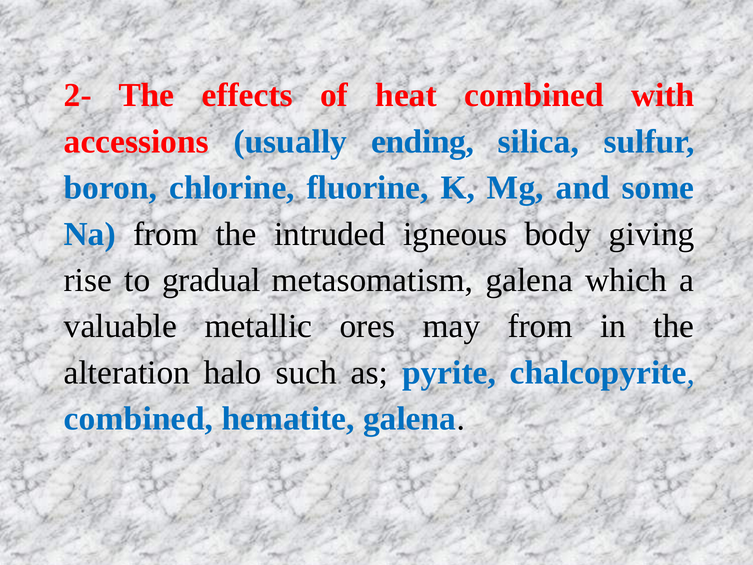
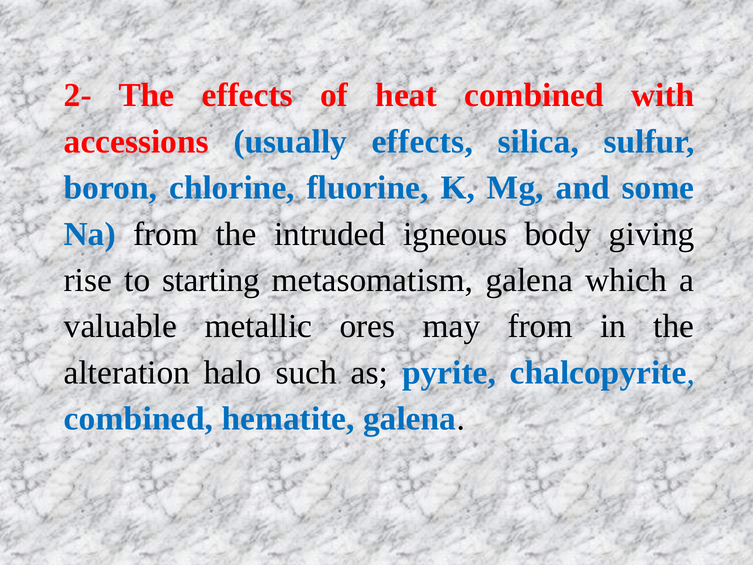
usually ending: ending -> effects
gradual: gradual -> starting
